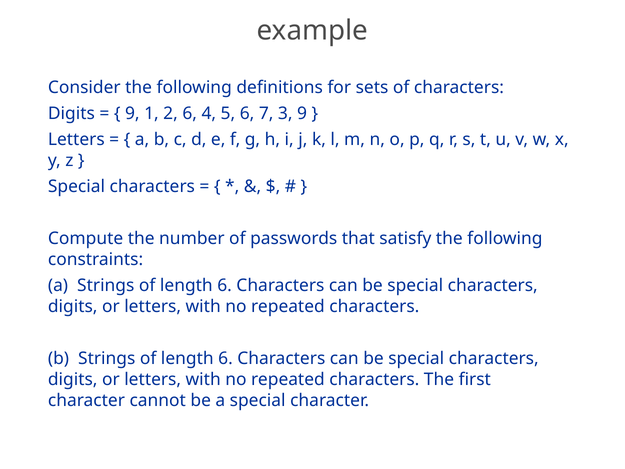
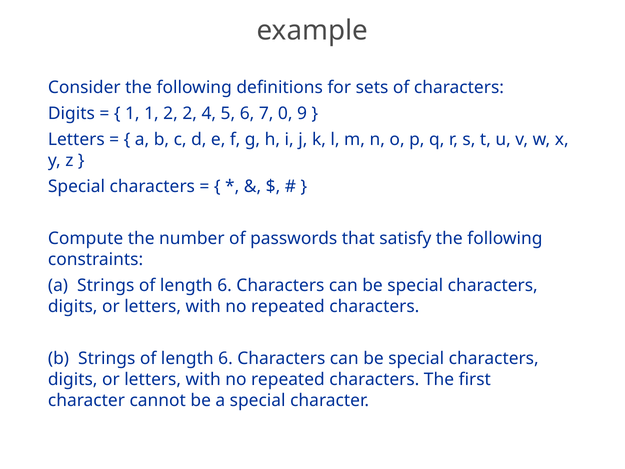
9 at (132, 114): 9 -> 1
2 6: 6 -> 2
3: 3 -> 0
